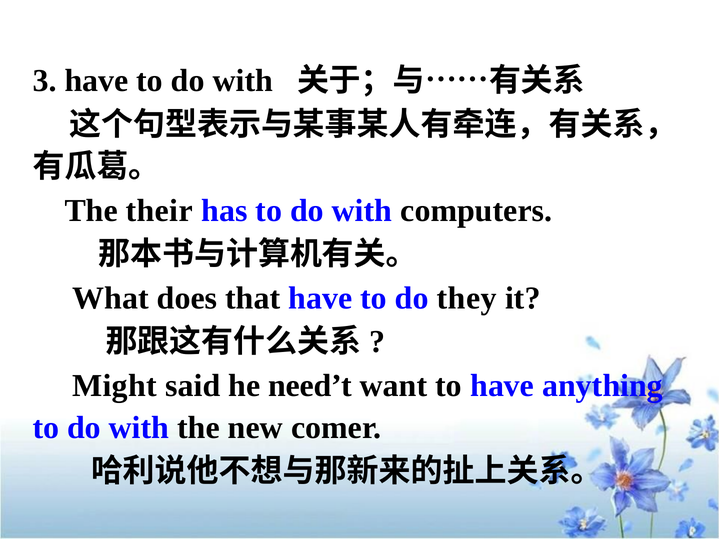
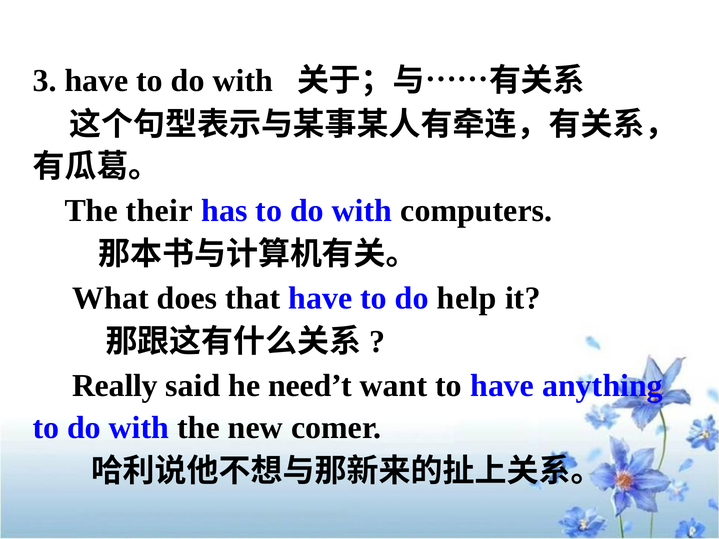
they: they -> help
Might: Might -> Really
